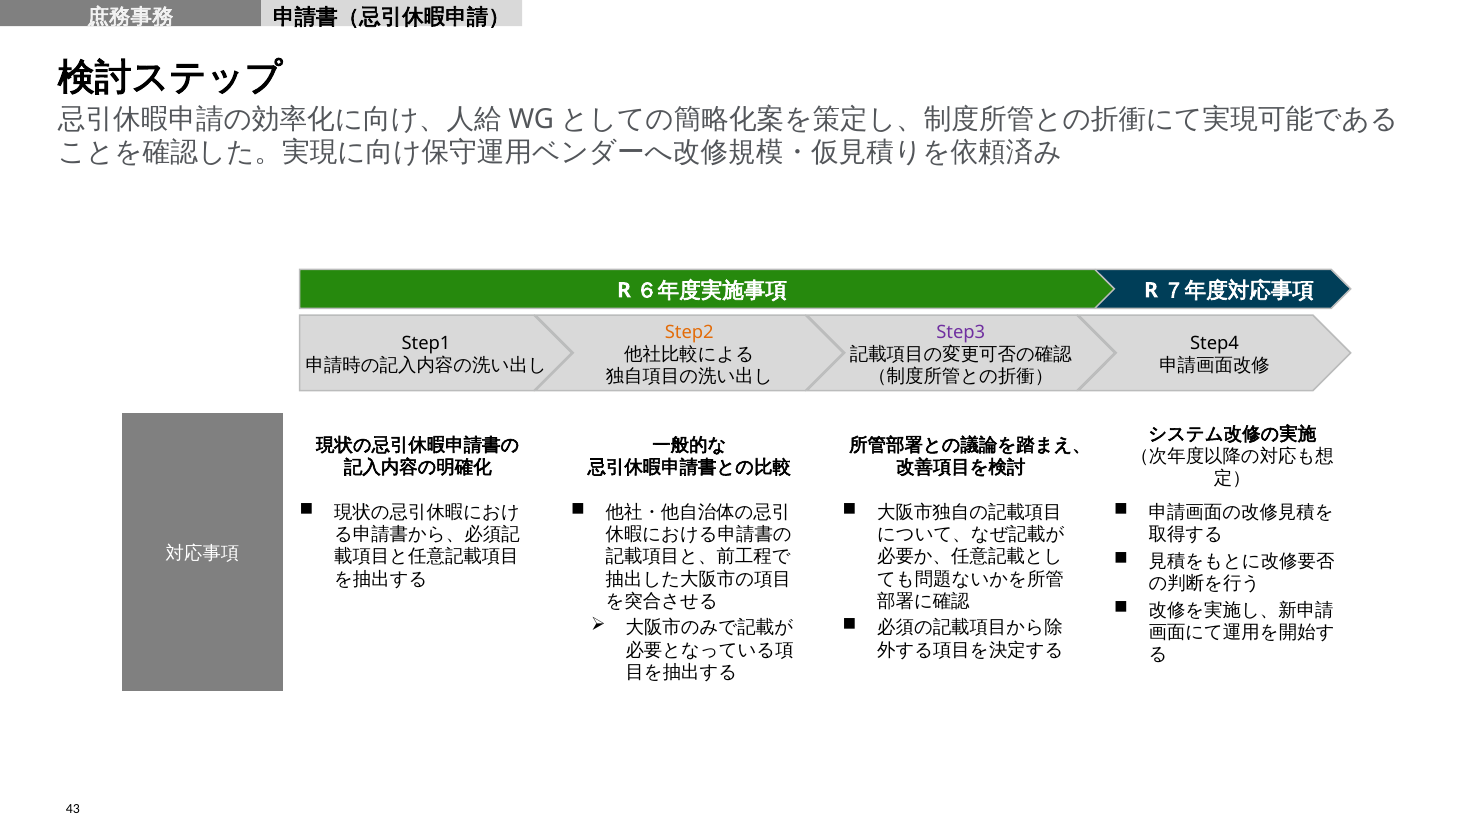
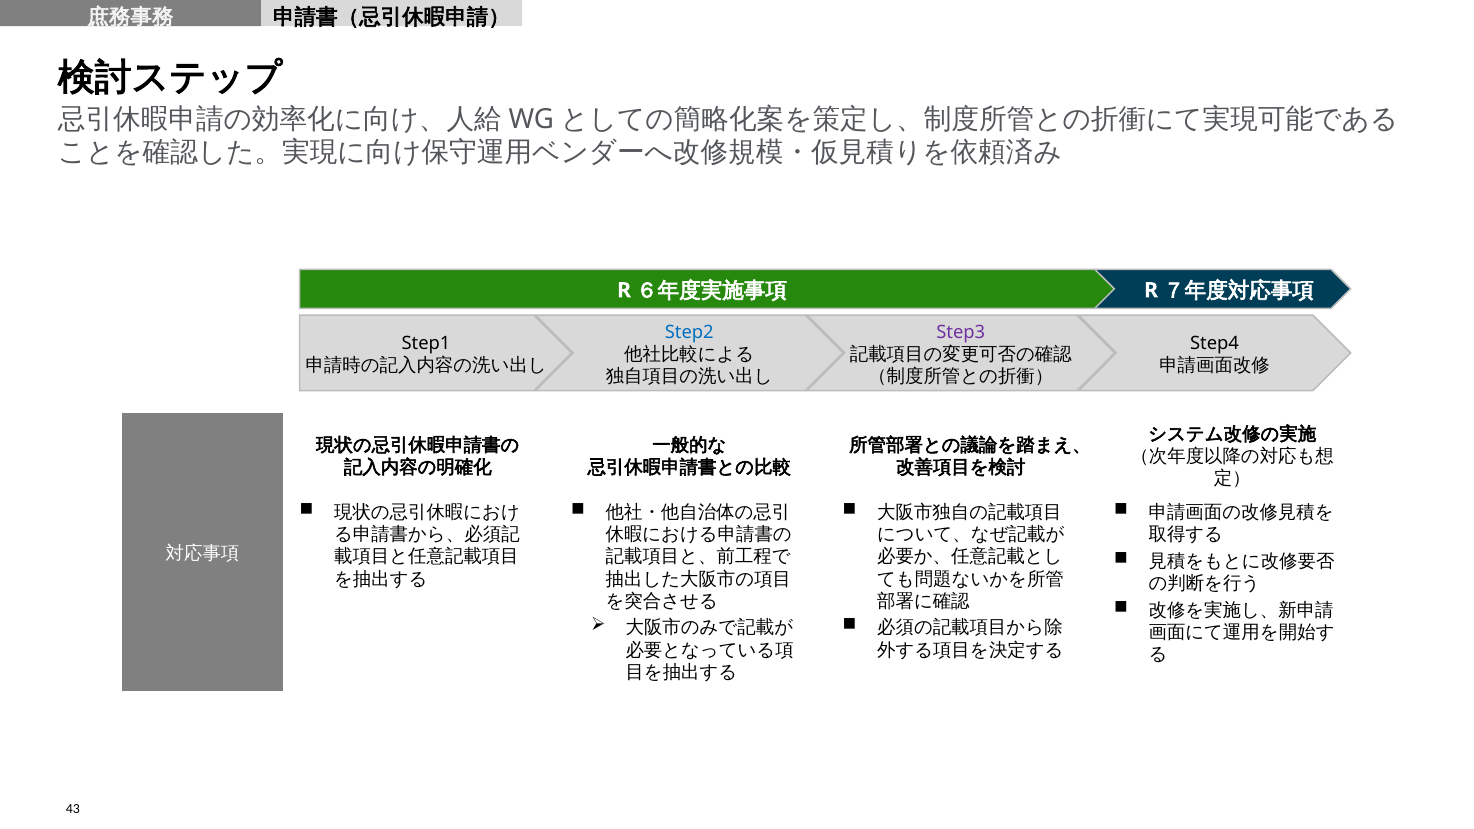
Step2 colour: orange -> blue
